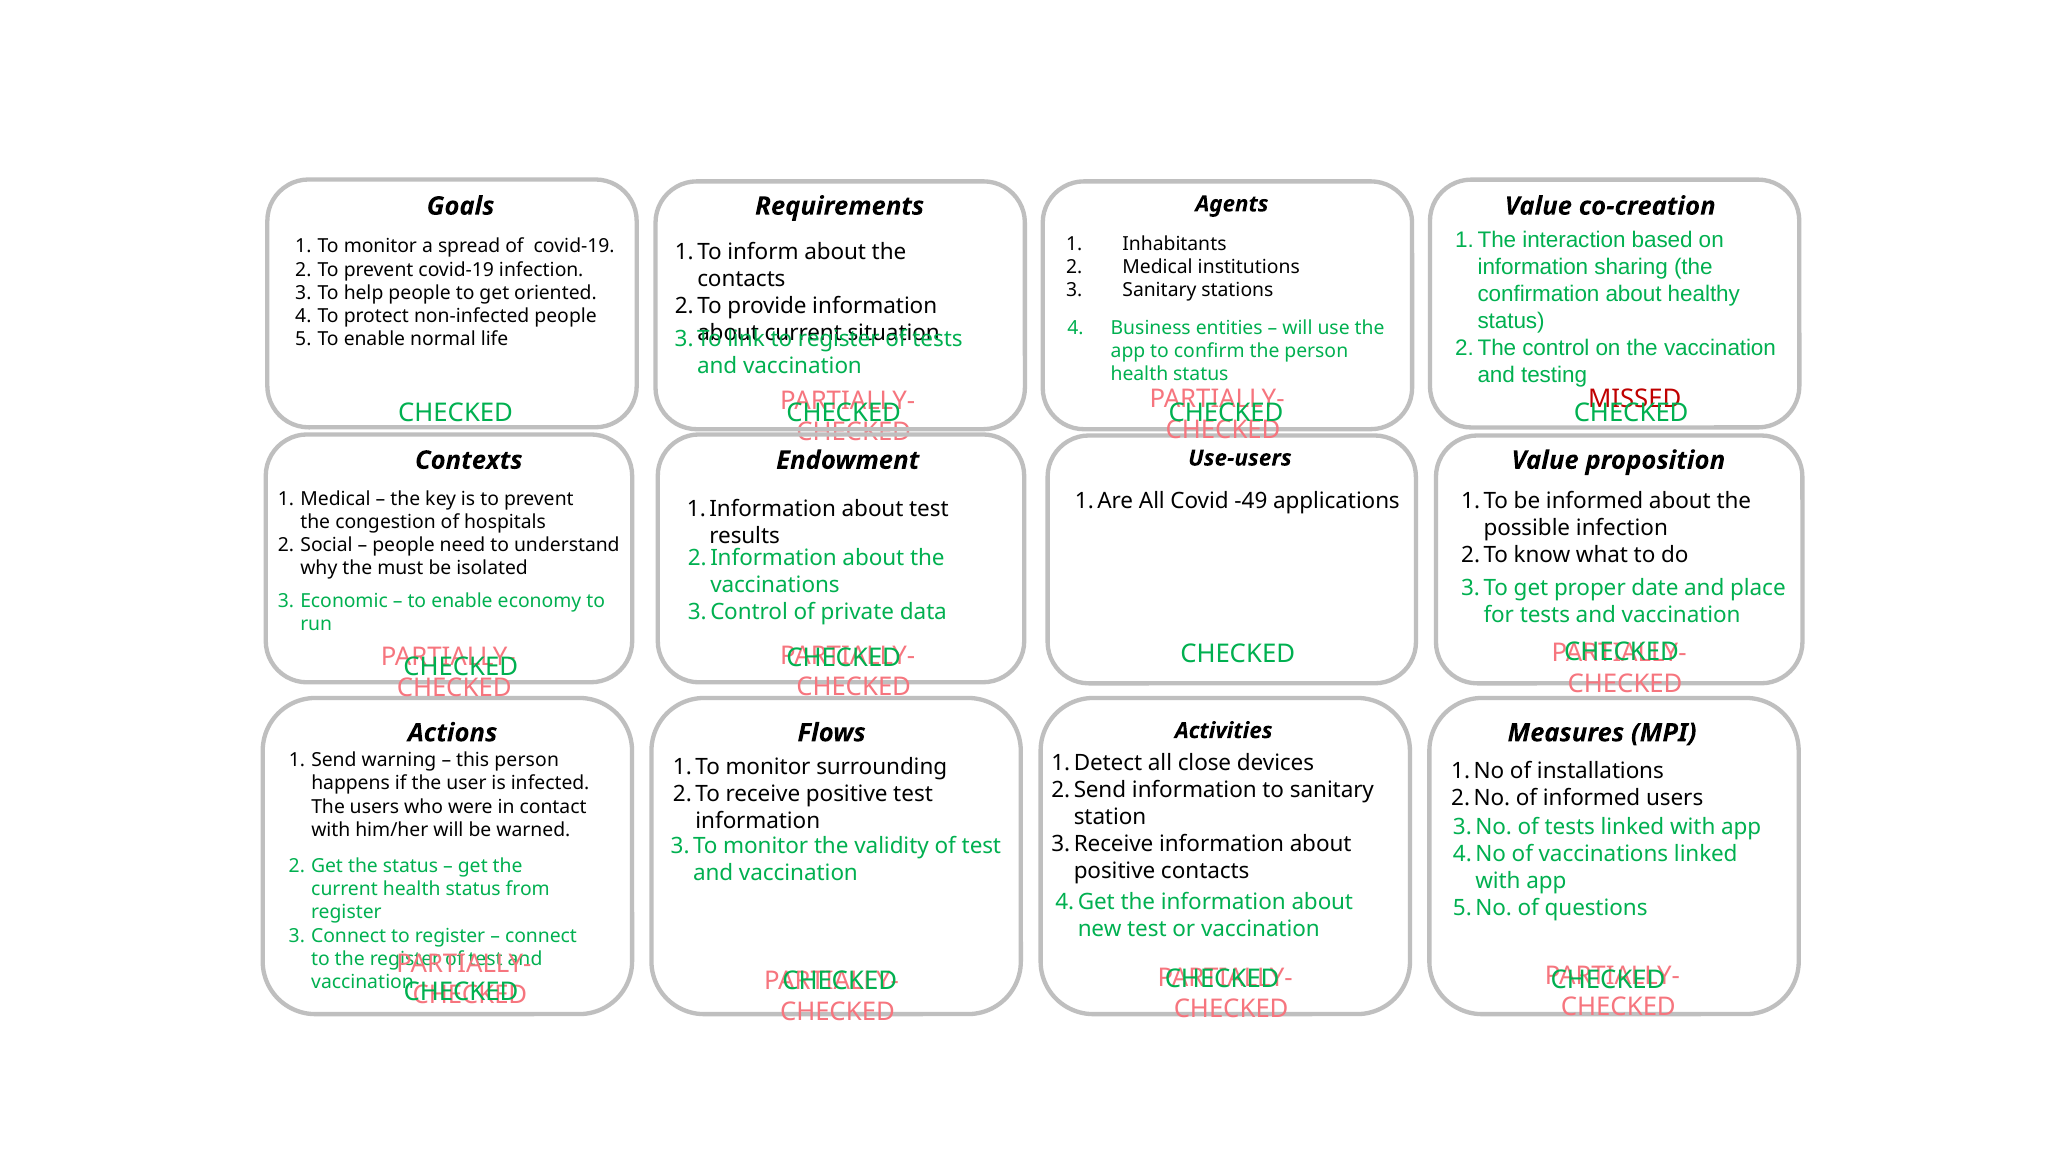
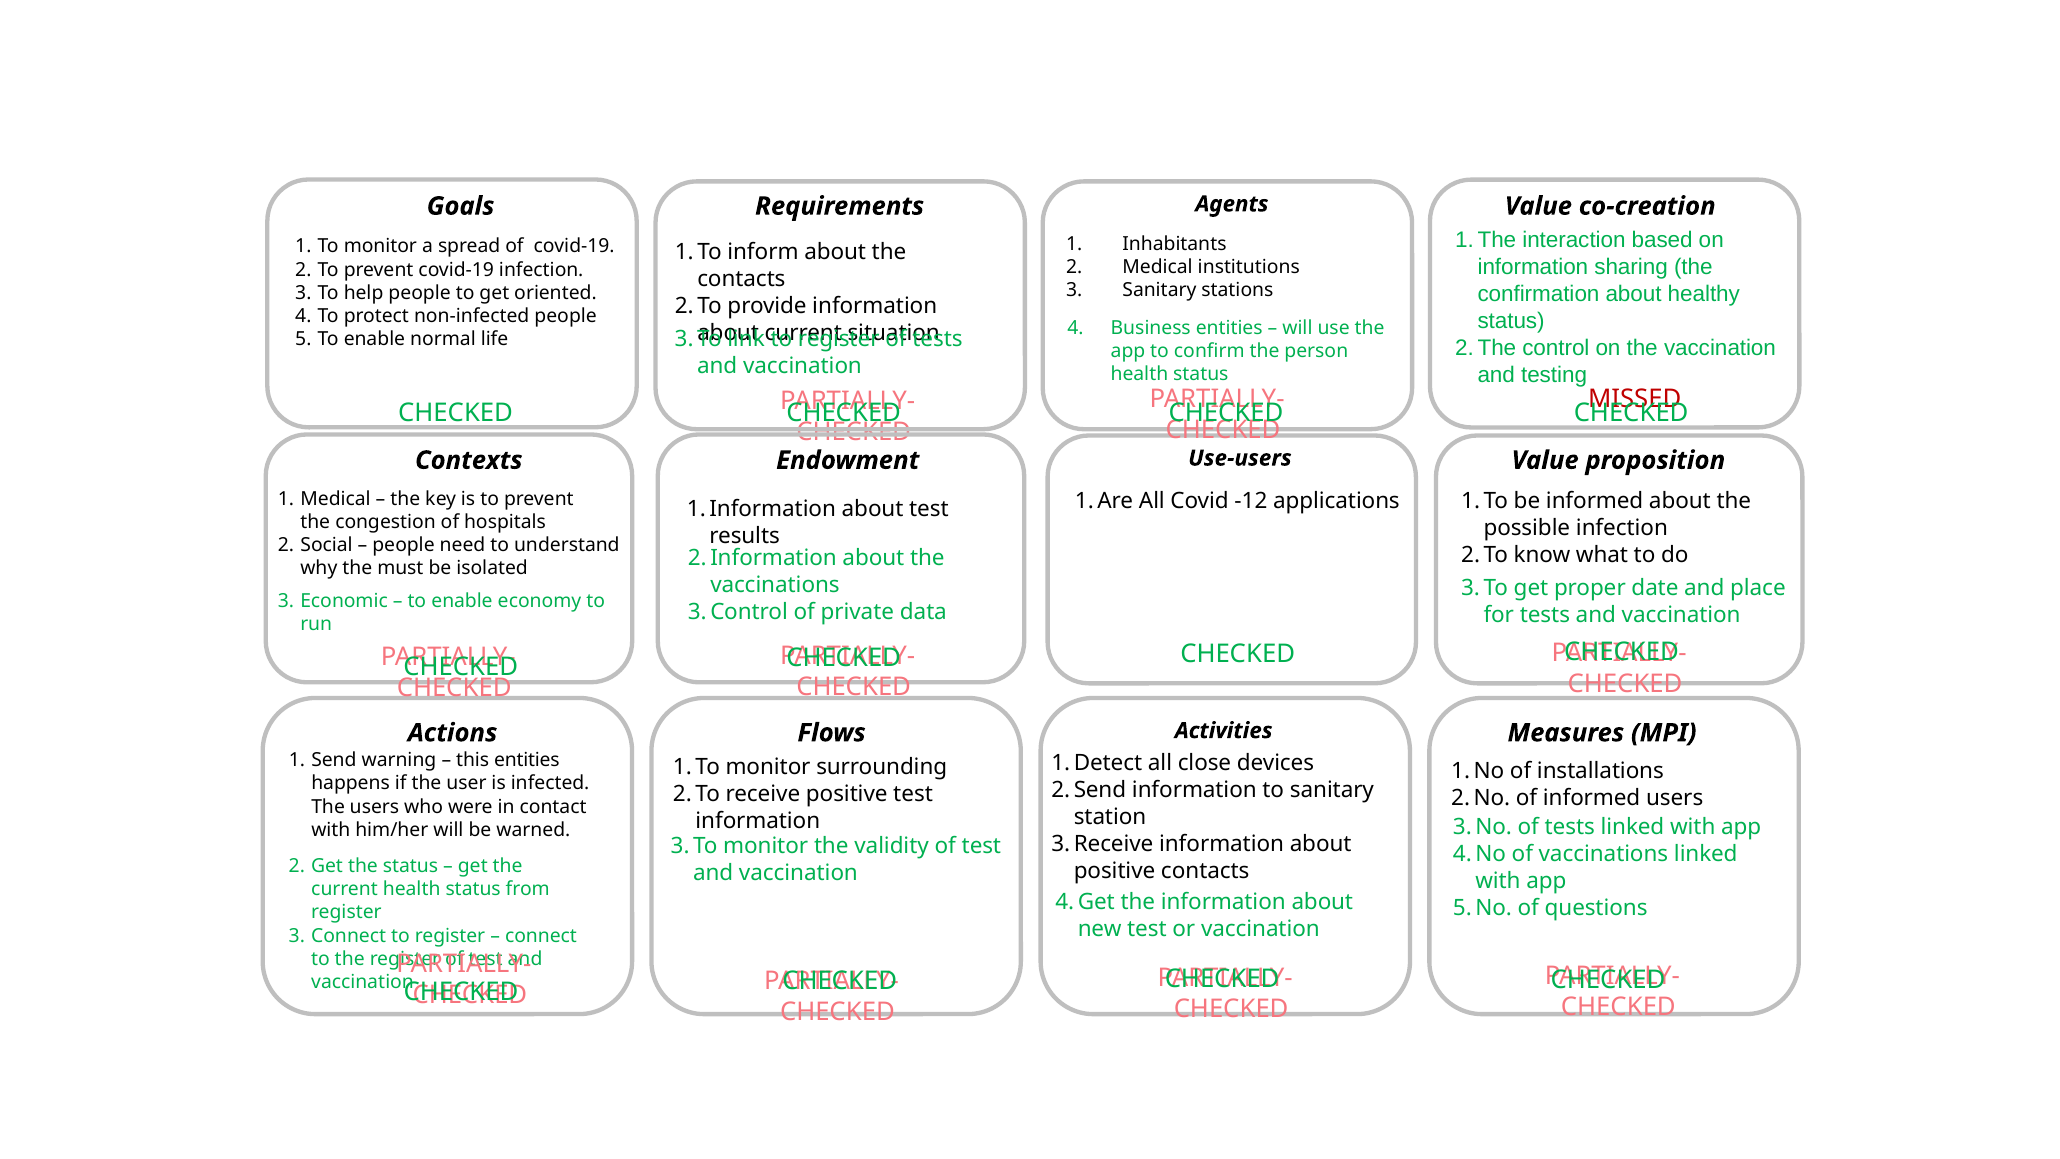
-49: -49 -> -12
this person: person -> entities
